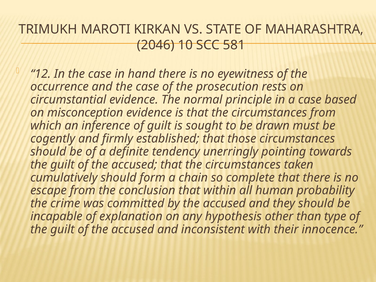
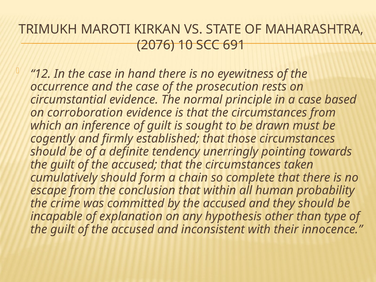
2046: 2046 -> 2076
581: 581 -> 691
misconception: misconception -> corroboration
